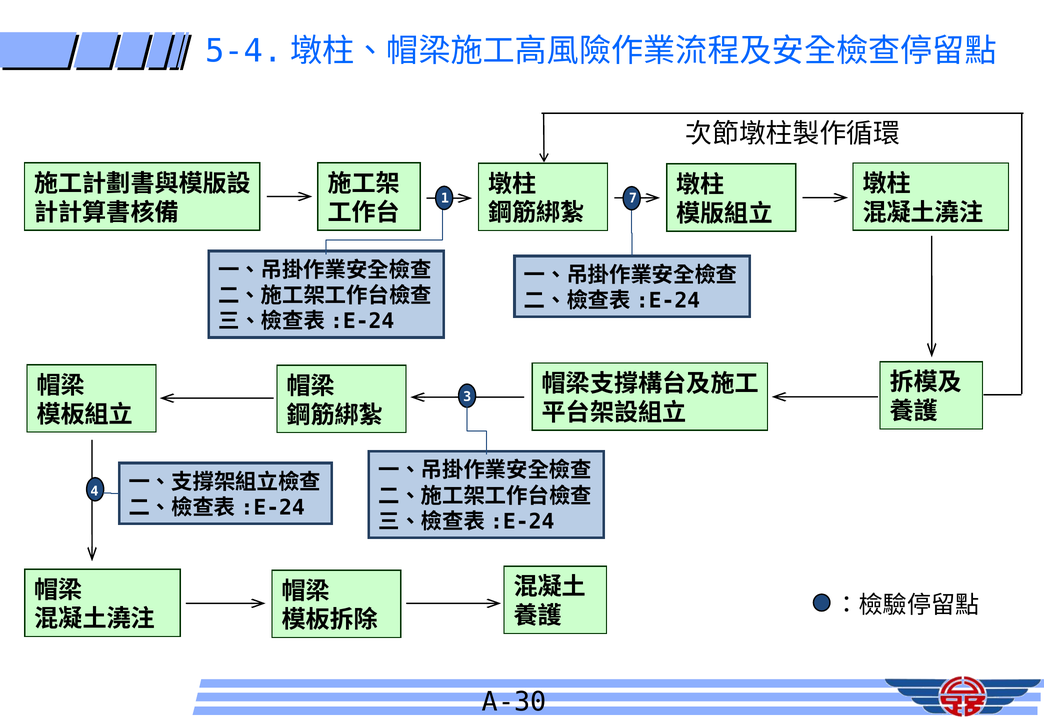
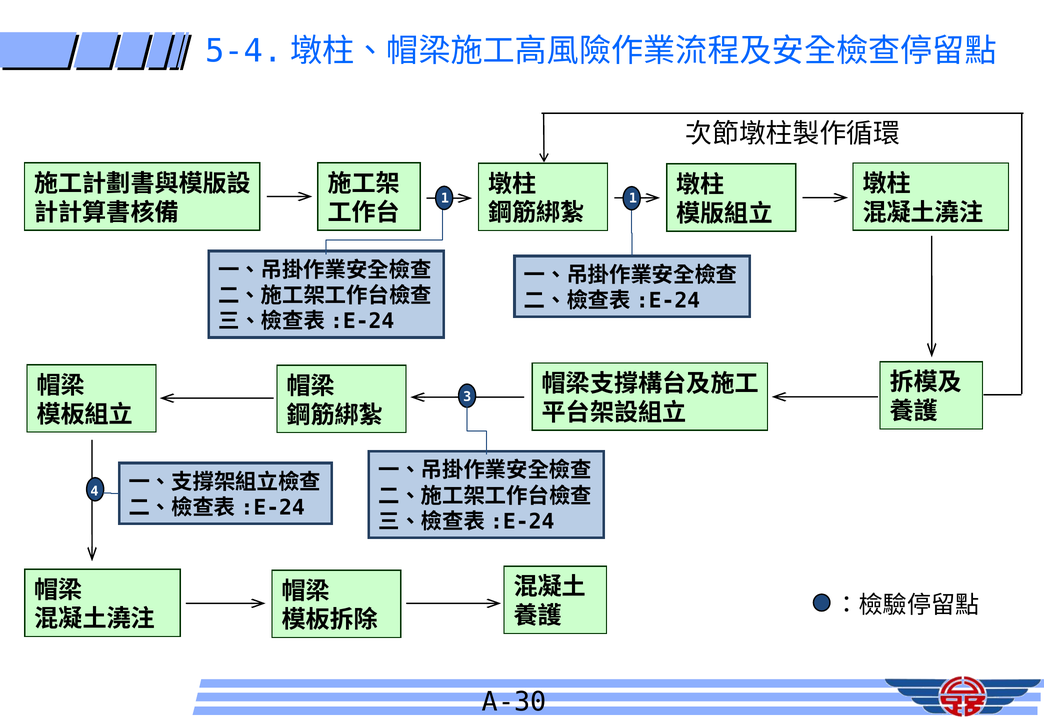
1 7: 7 -> 1
